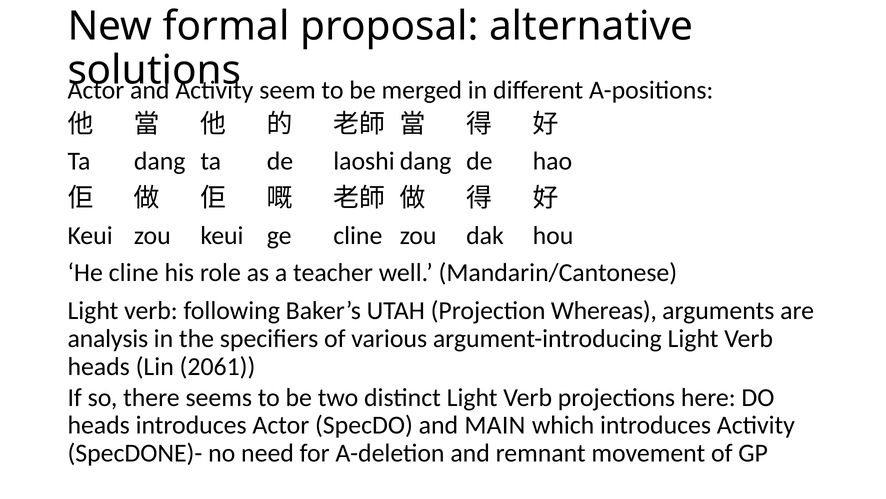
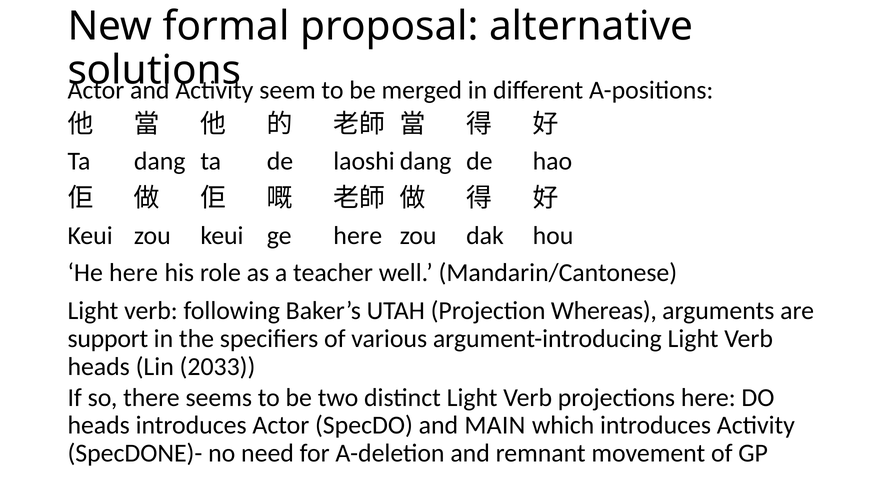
ge cline: cline -> here
He cline: cline -> here
analysis: analysis -> support
2061: 2061 -> 2033
